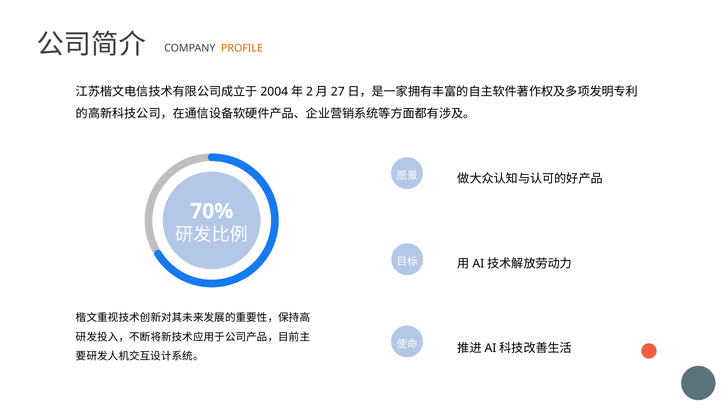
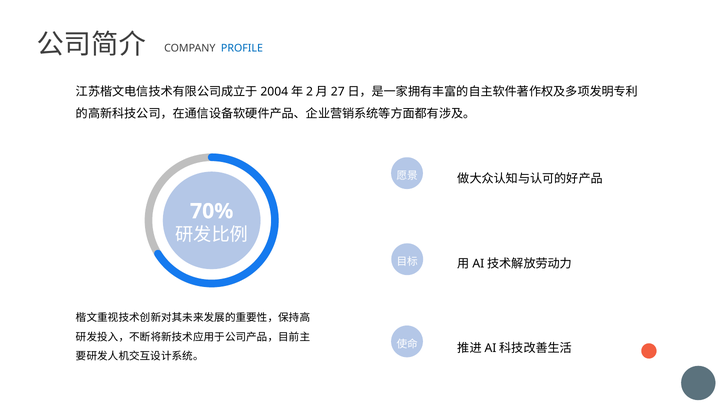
PROFILE colour: orange -> blue
